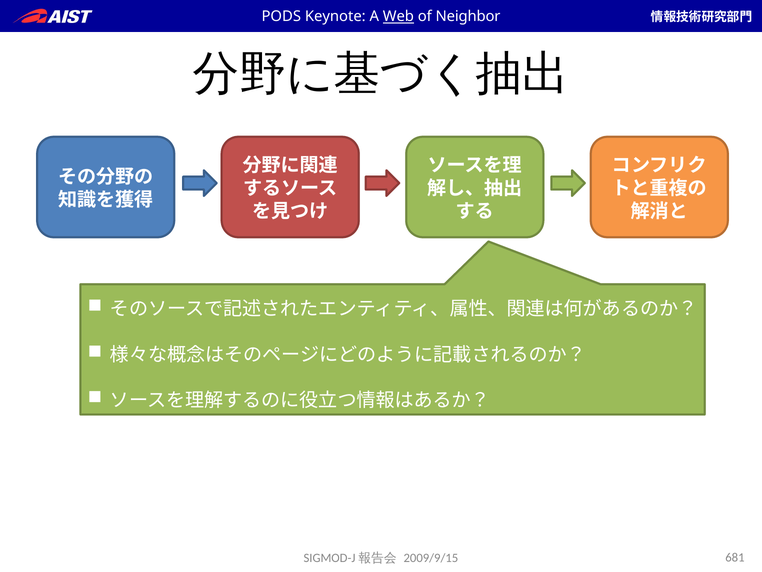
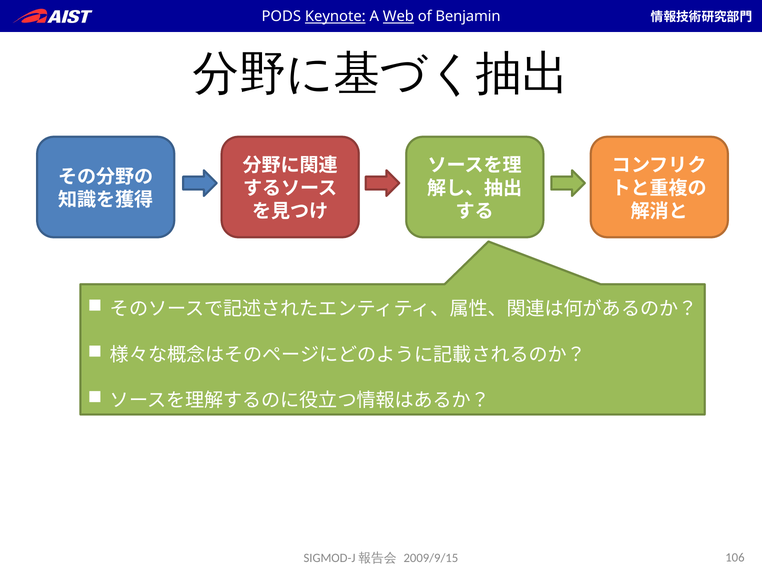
Keynote underline: none -> present
Neighbor: Neighbor -> Benjamin
681: 681 -> 106
